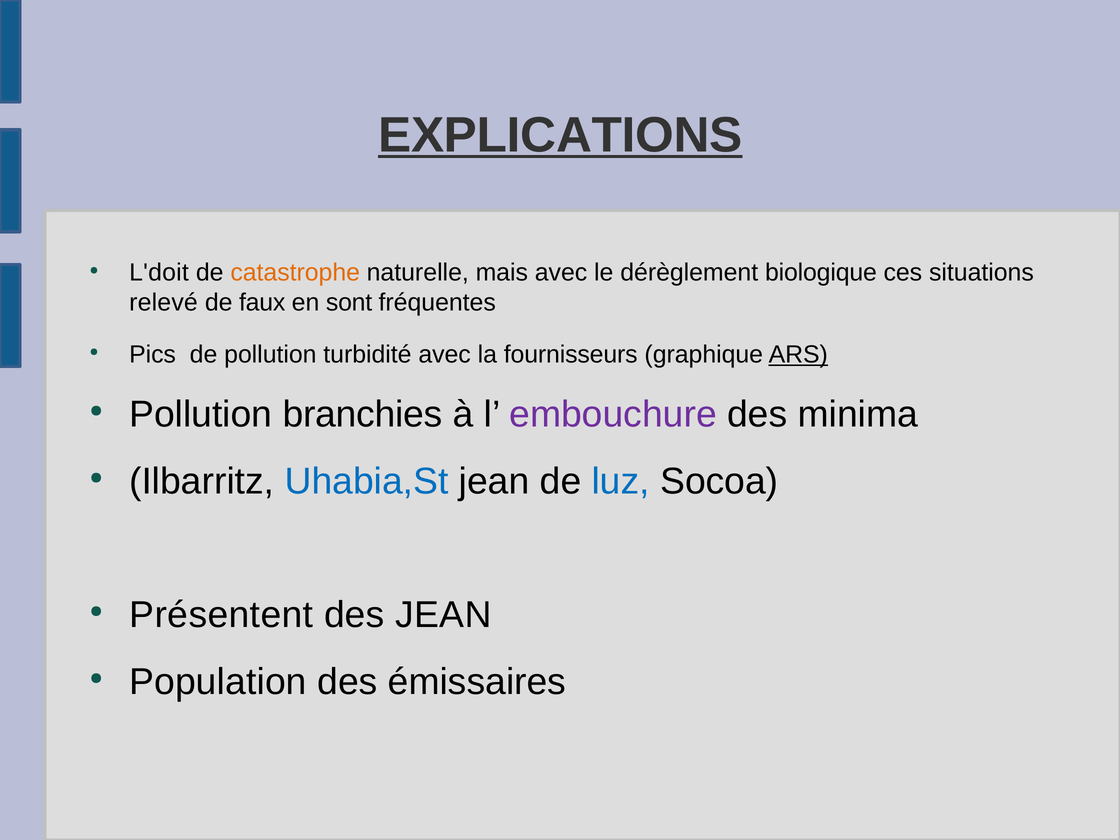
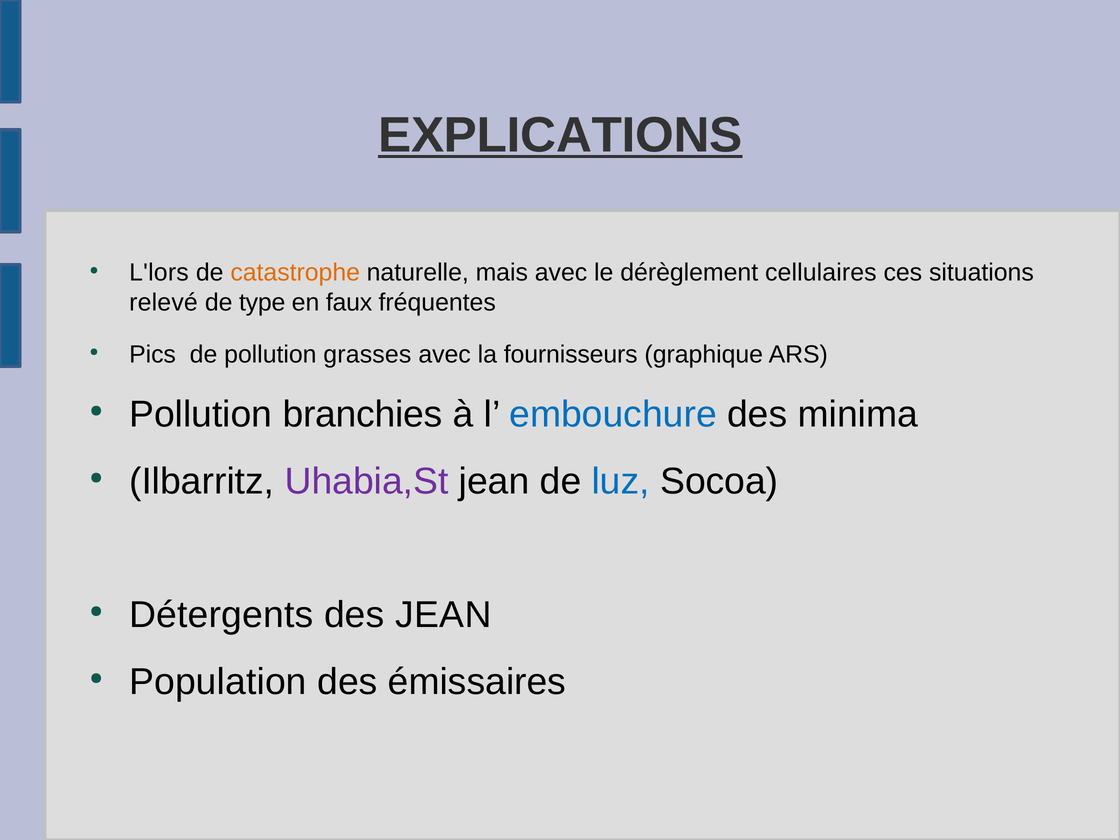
L'doit: L'doit -> L'lors
biologique: biologique -> cellulaires
faux: faux -> type
sont: sont -> faux
turbidité: turbidité -> grasses
ARS underline: present -> none
embouchure colour: purple -> blue
Uhabia,St colour: blue -> purple
Présentent: Présentent -> Détergents
